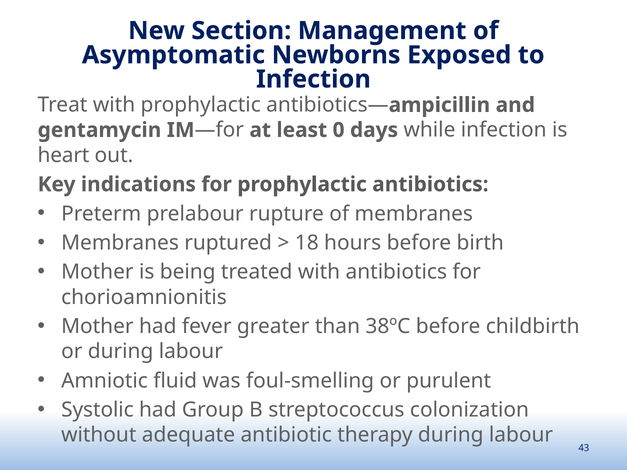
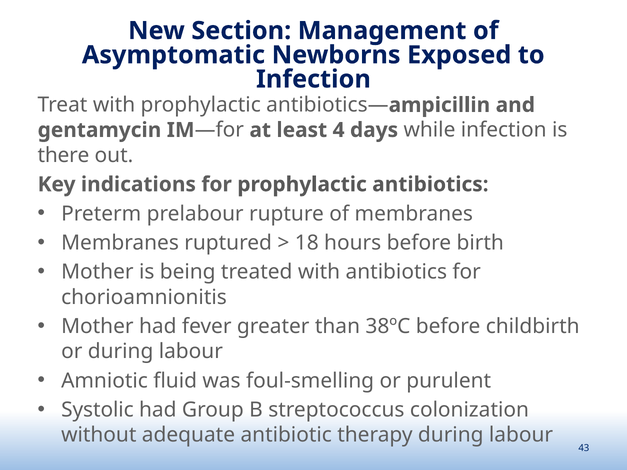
0: 0 -> 4
heart: heart -> there
